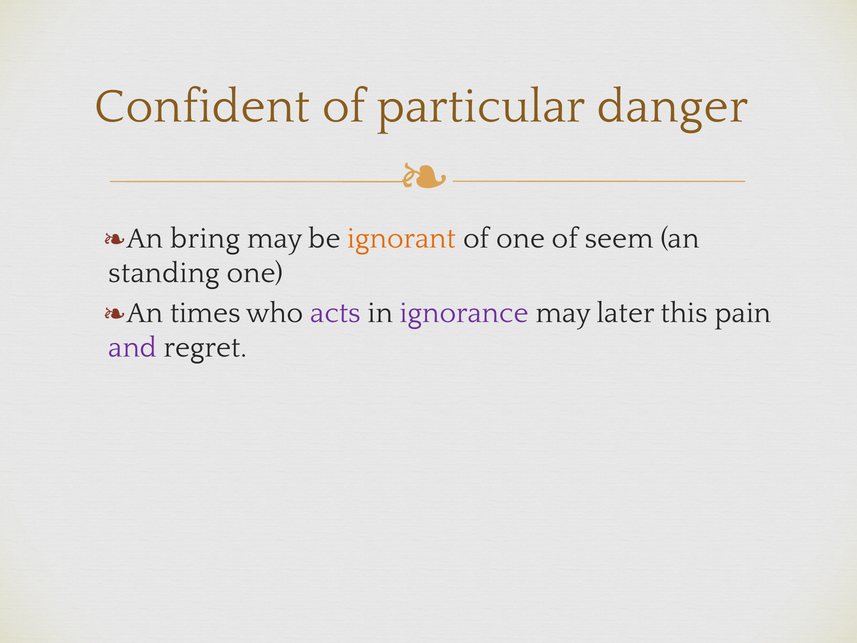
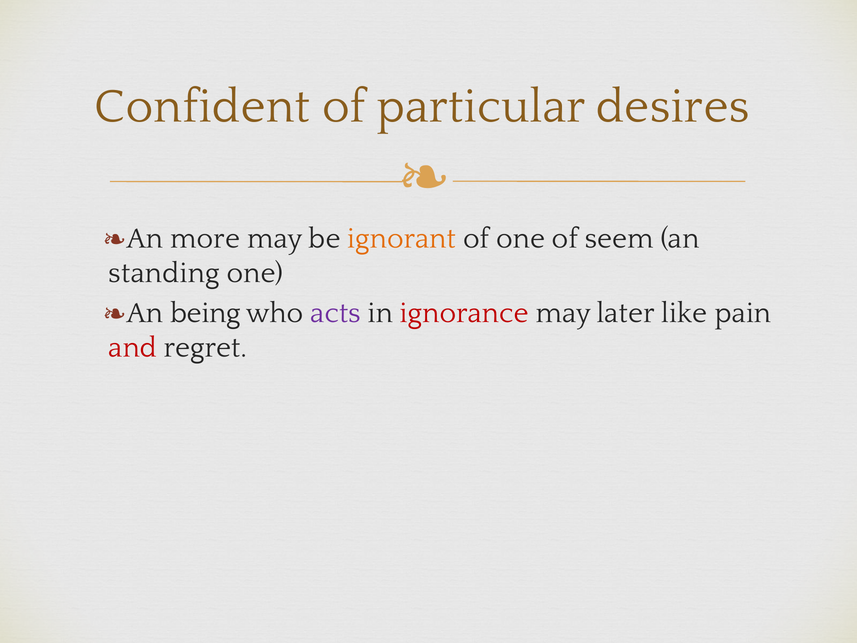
danger: danger -> desires
bring: bring -> more
times: times -> being
ignorance colour: purple -> red
this: this -> like
and colour: purple -> red
